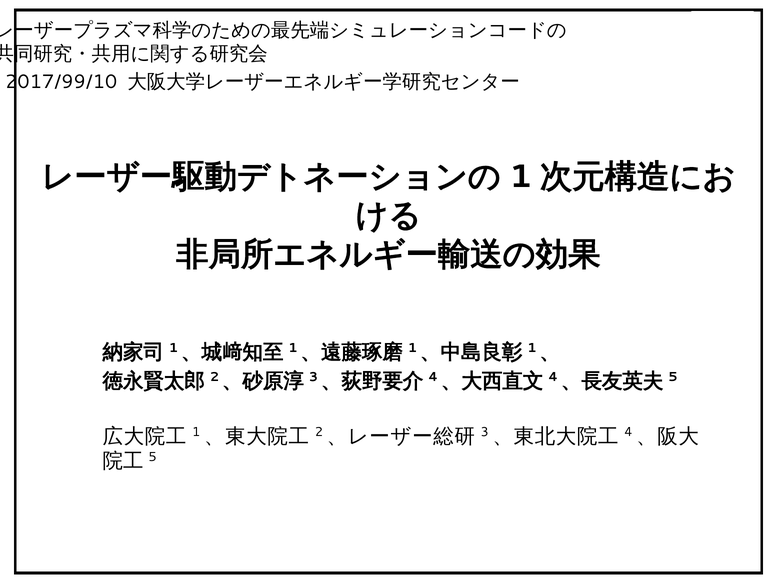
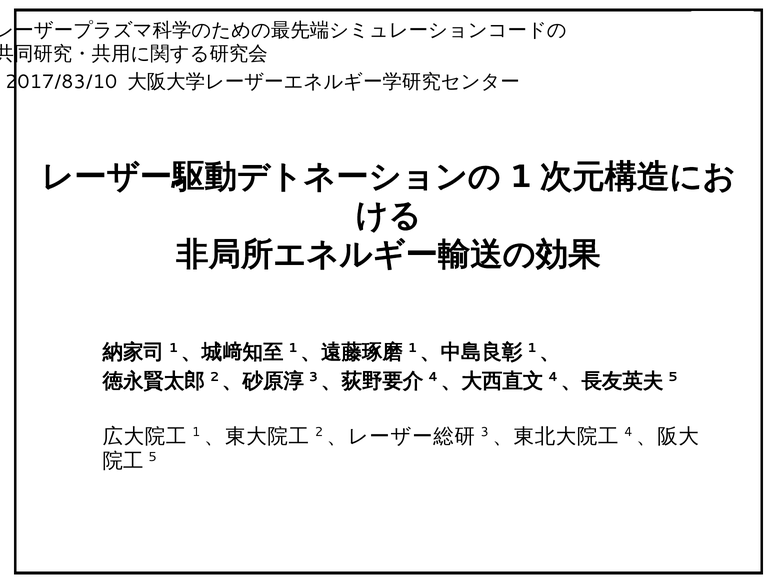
2017/99/10: 2017/99/10 -> 2017/83/10
